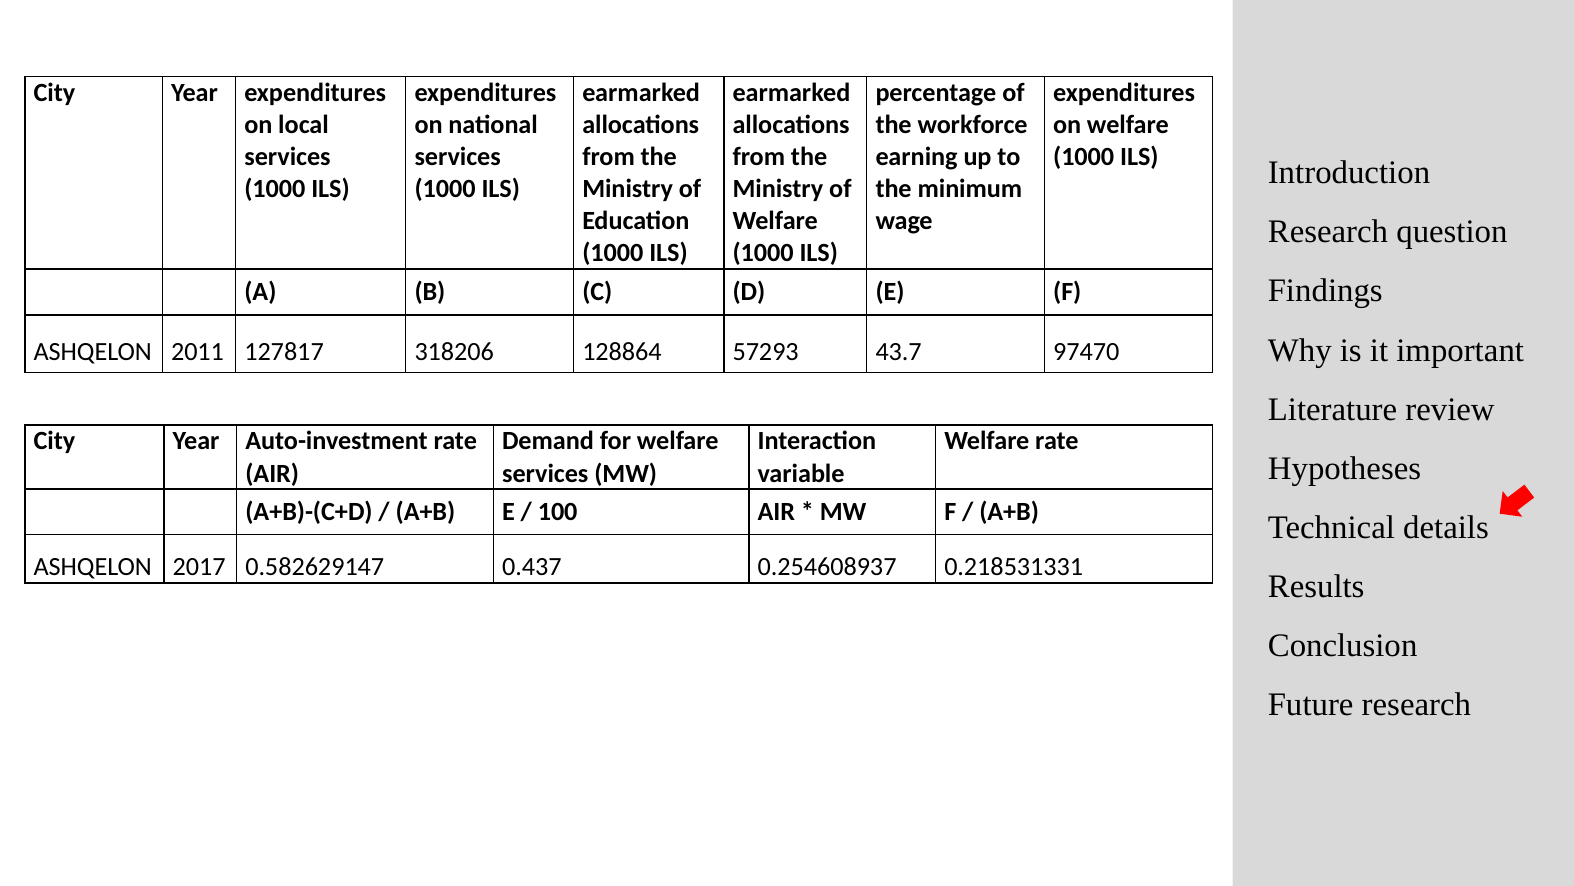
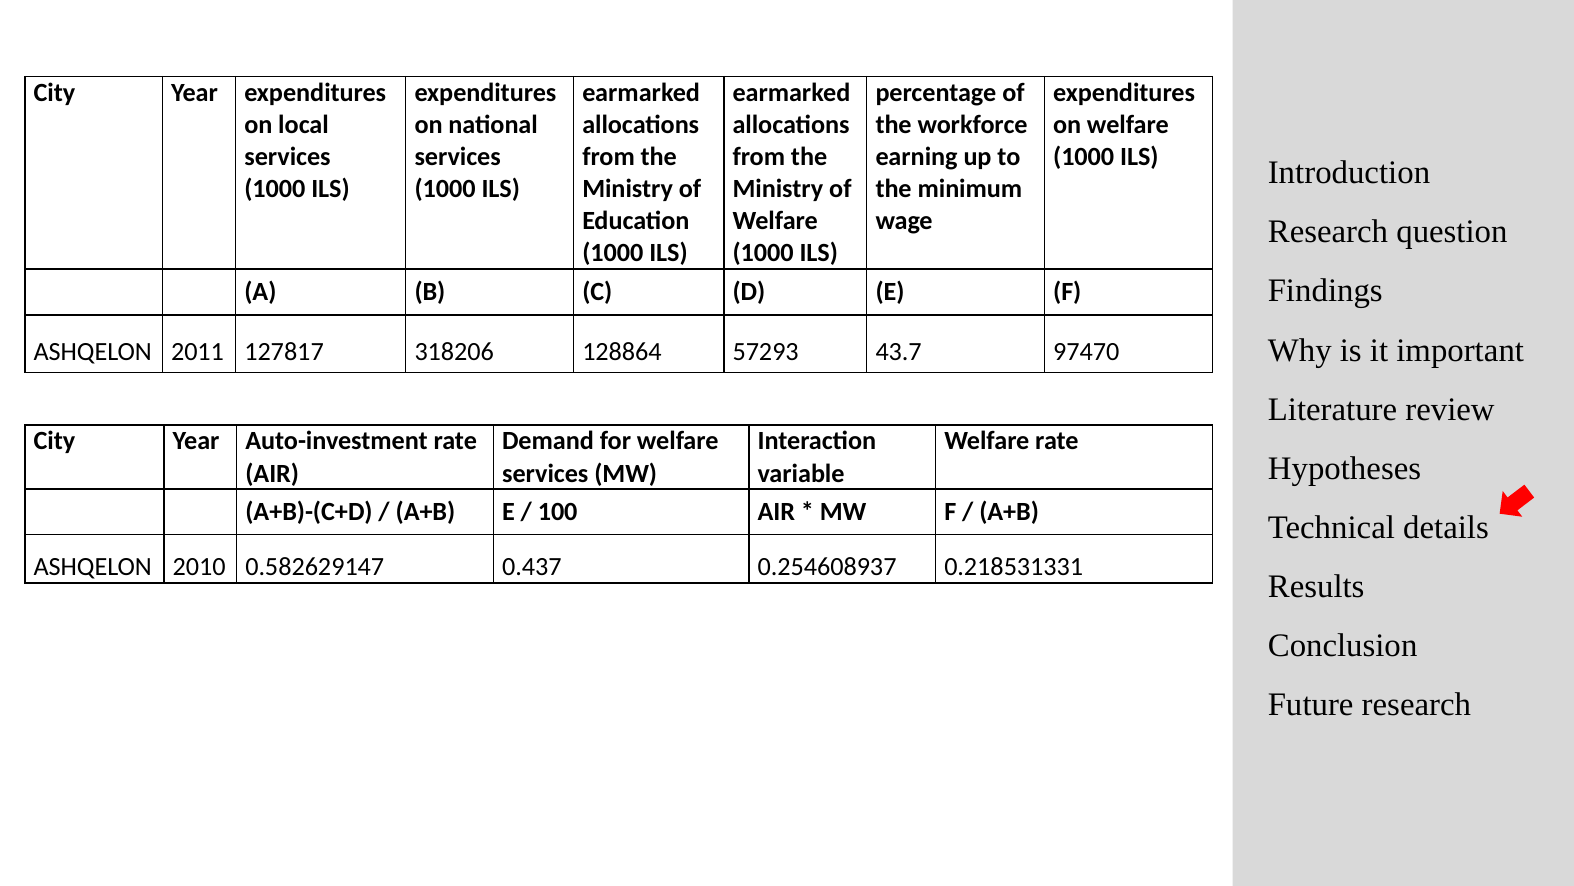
2017: 2017 -> 2010
